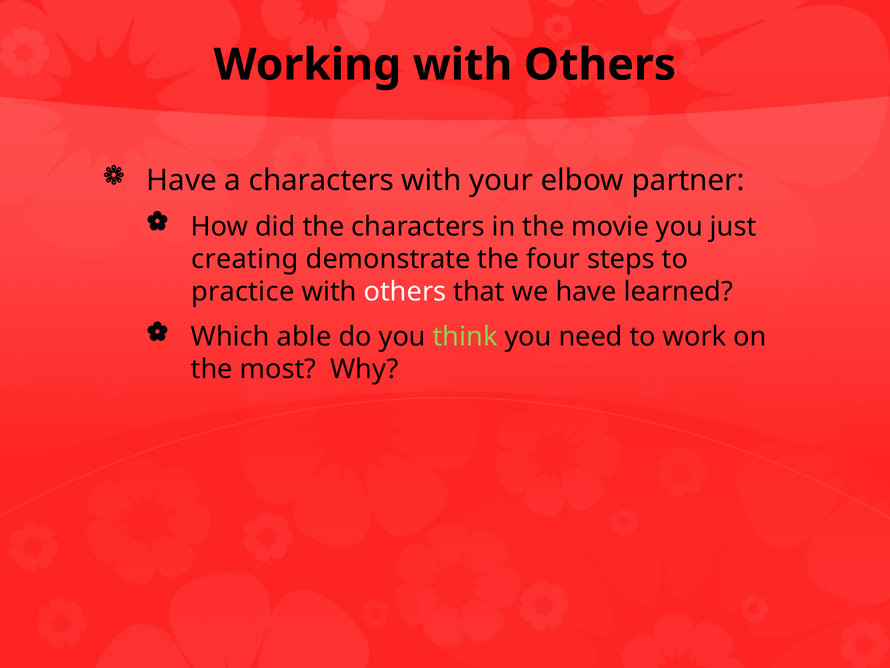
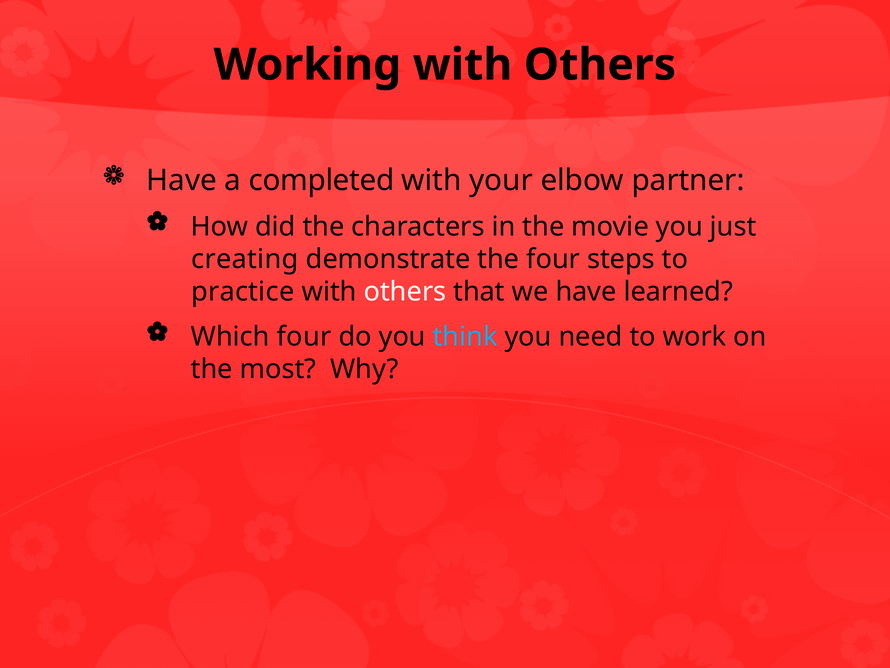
a characters: characters -> completed
Which able: able -> four
think colour: light green -> light blue
